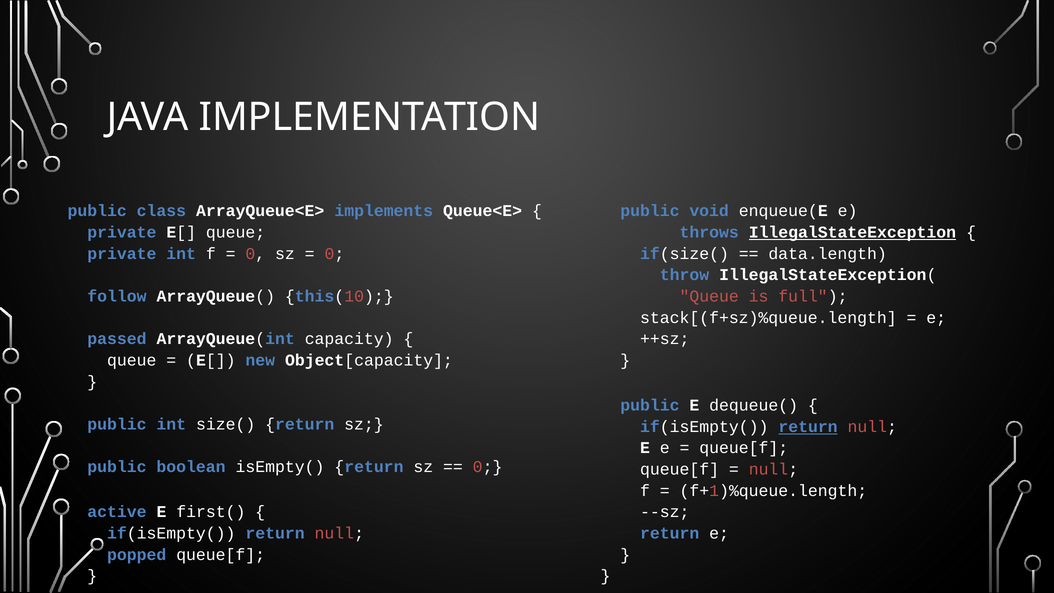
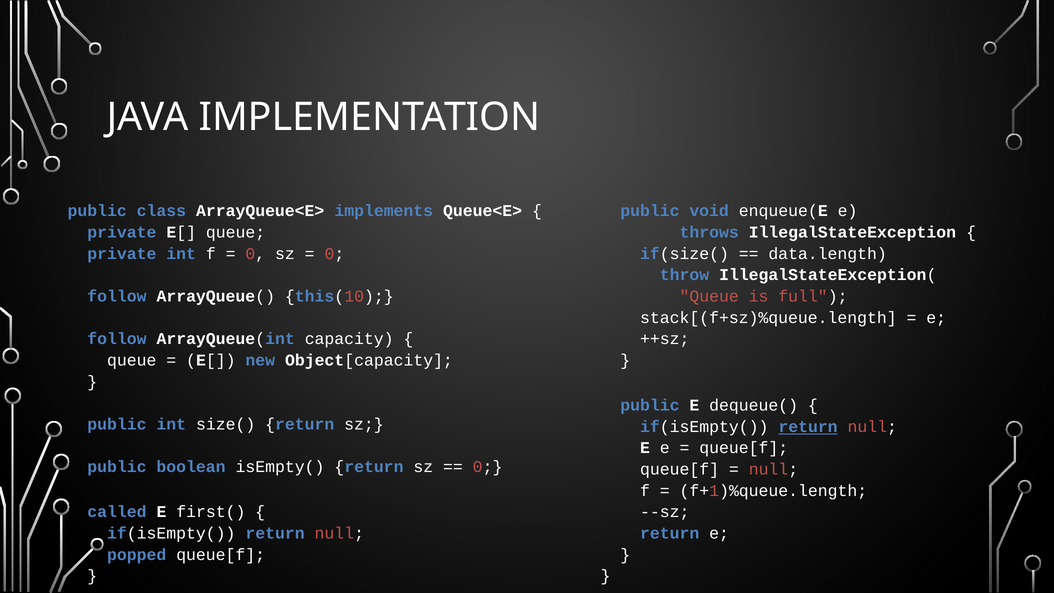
IllegalStateException underline: present -> none
passed at (117, 339): passed -> follow
active: active -> called
